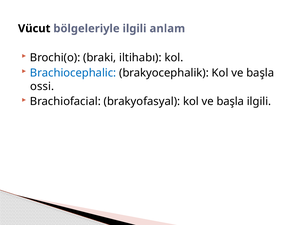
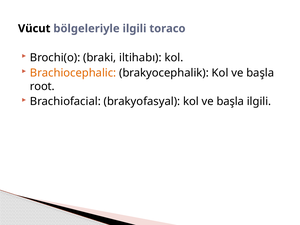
anlam: anlam -> toraco
Brachiocephalic colour: blue -> orange
ossi: ossi -> root
